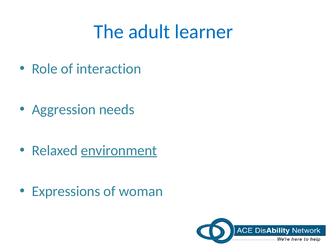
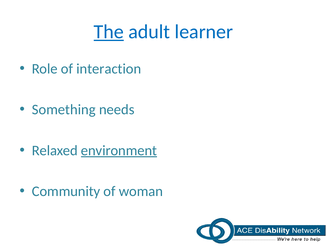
The underline: none -> present
Aggression: Aggression -> Something
Expressions: Expressions -> Community
